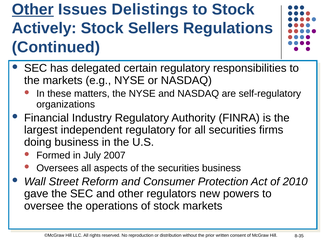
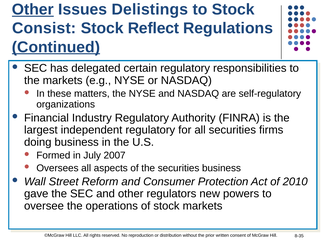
Actively: Actively -> Consist
Sellers: Sellers -> Reflect
Continued underline: none -> present
